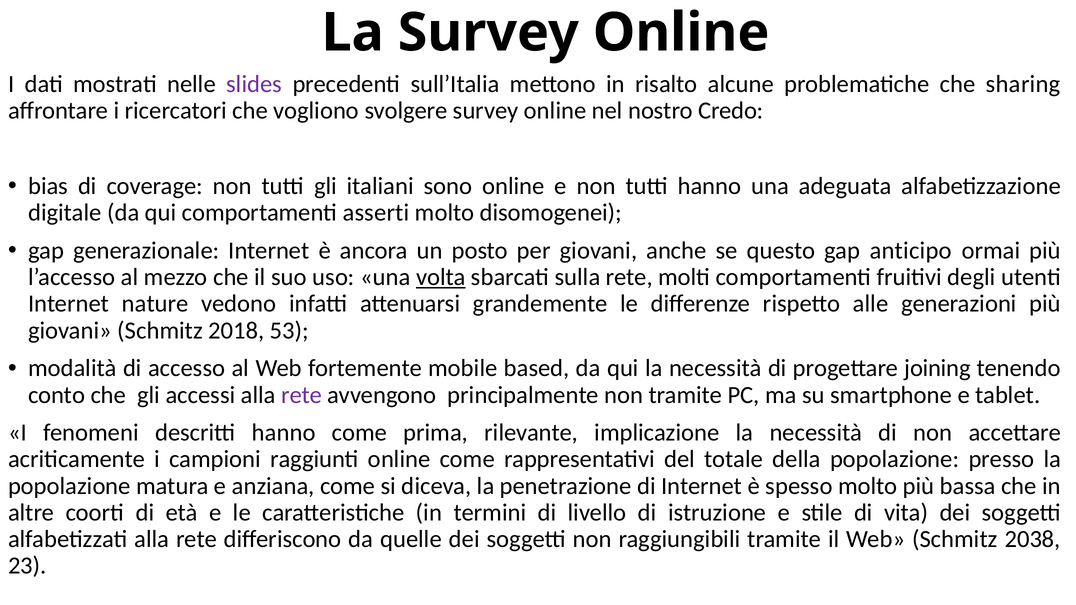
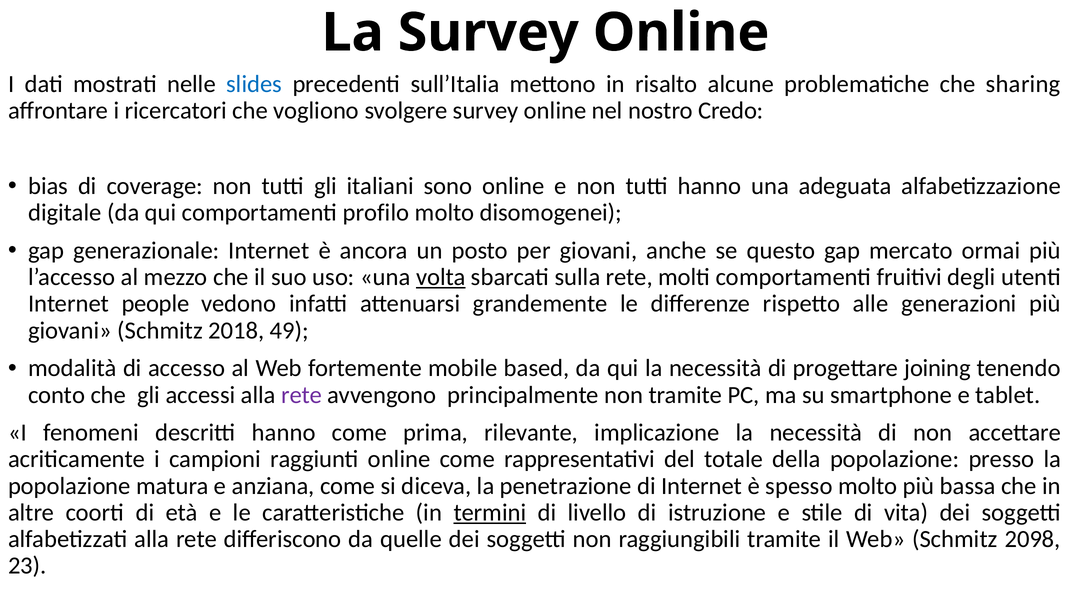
slides colour: purple -> blue
asserti: asserti -> profilo
anticipo: anticipo -> mercato
nature: nature -> people
53: 53 -> 49
termini underline: none -> present
2038: 2038 -> 2098
